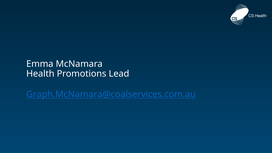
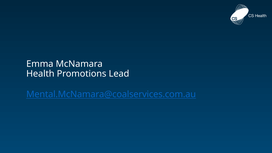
Graph.McNamara@coalservices.com.au: Graph.McNamara@coalservices.com.au -> Mental.McNamara@coalservices.com.au
